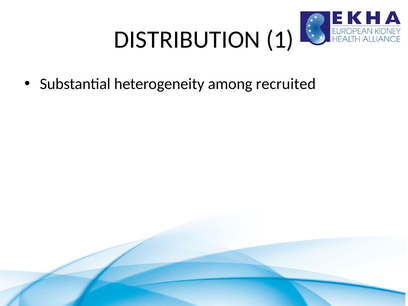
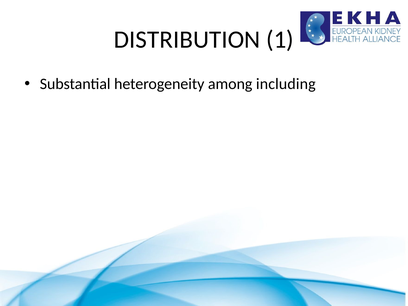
recruited: recruited -> including
